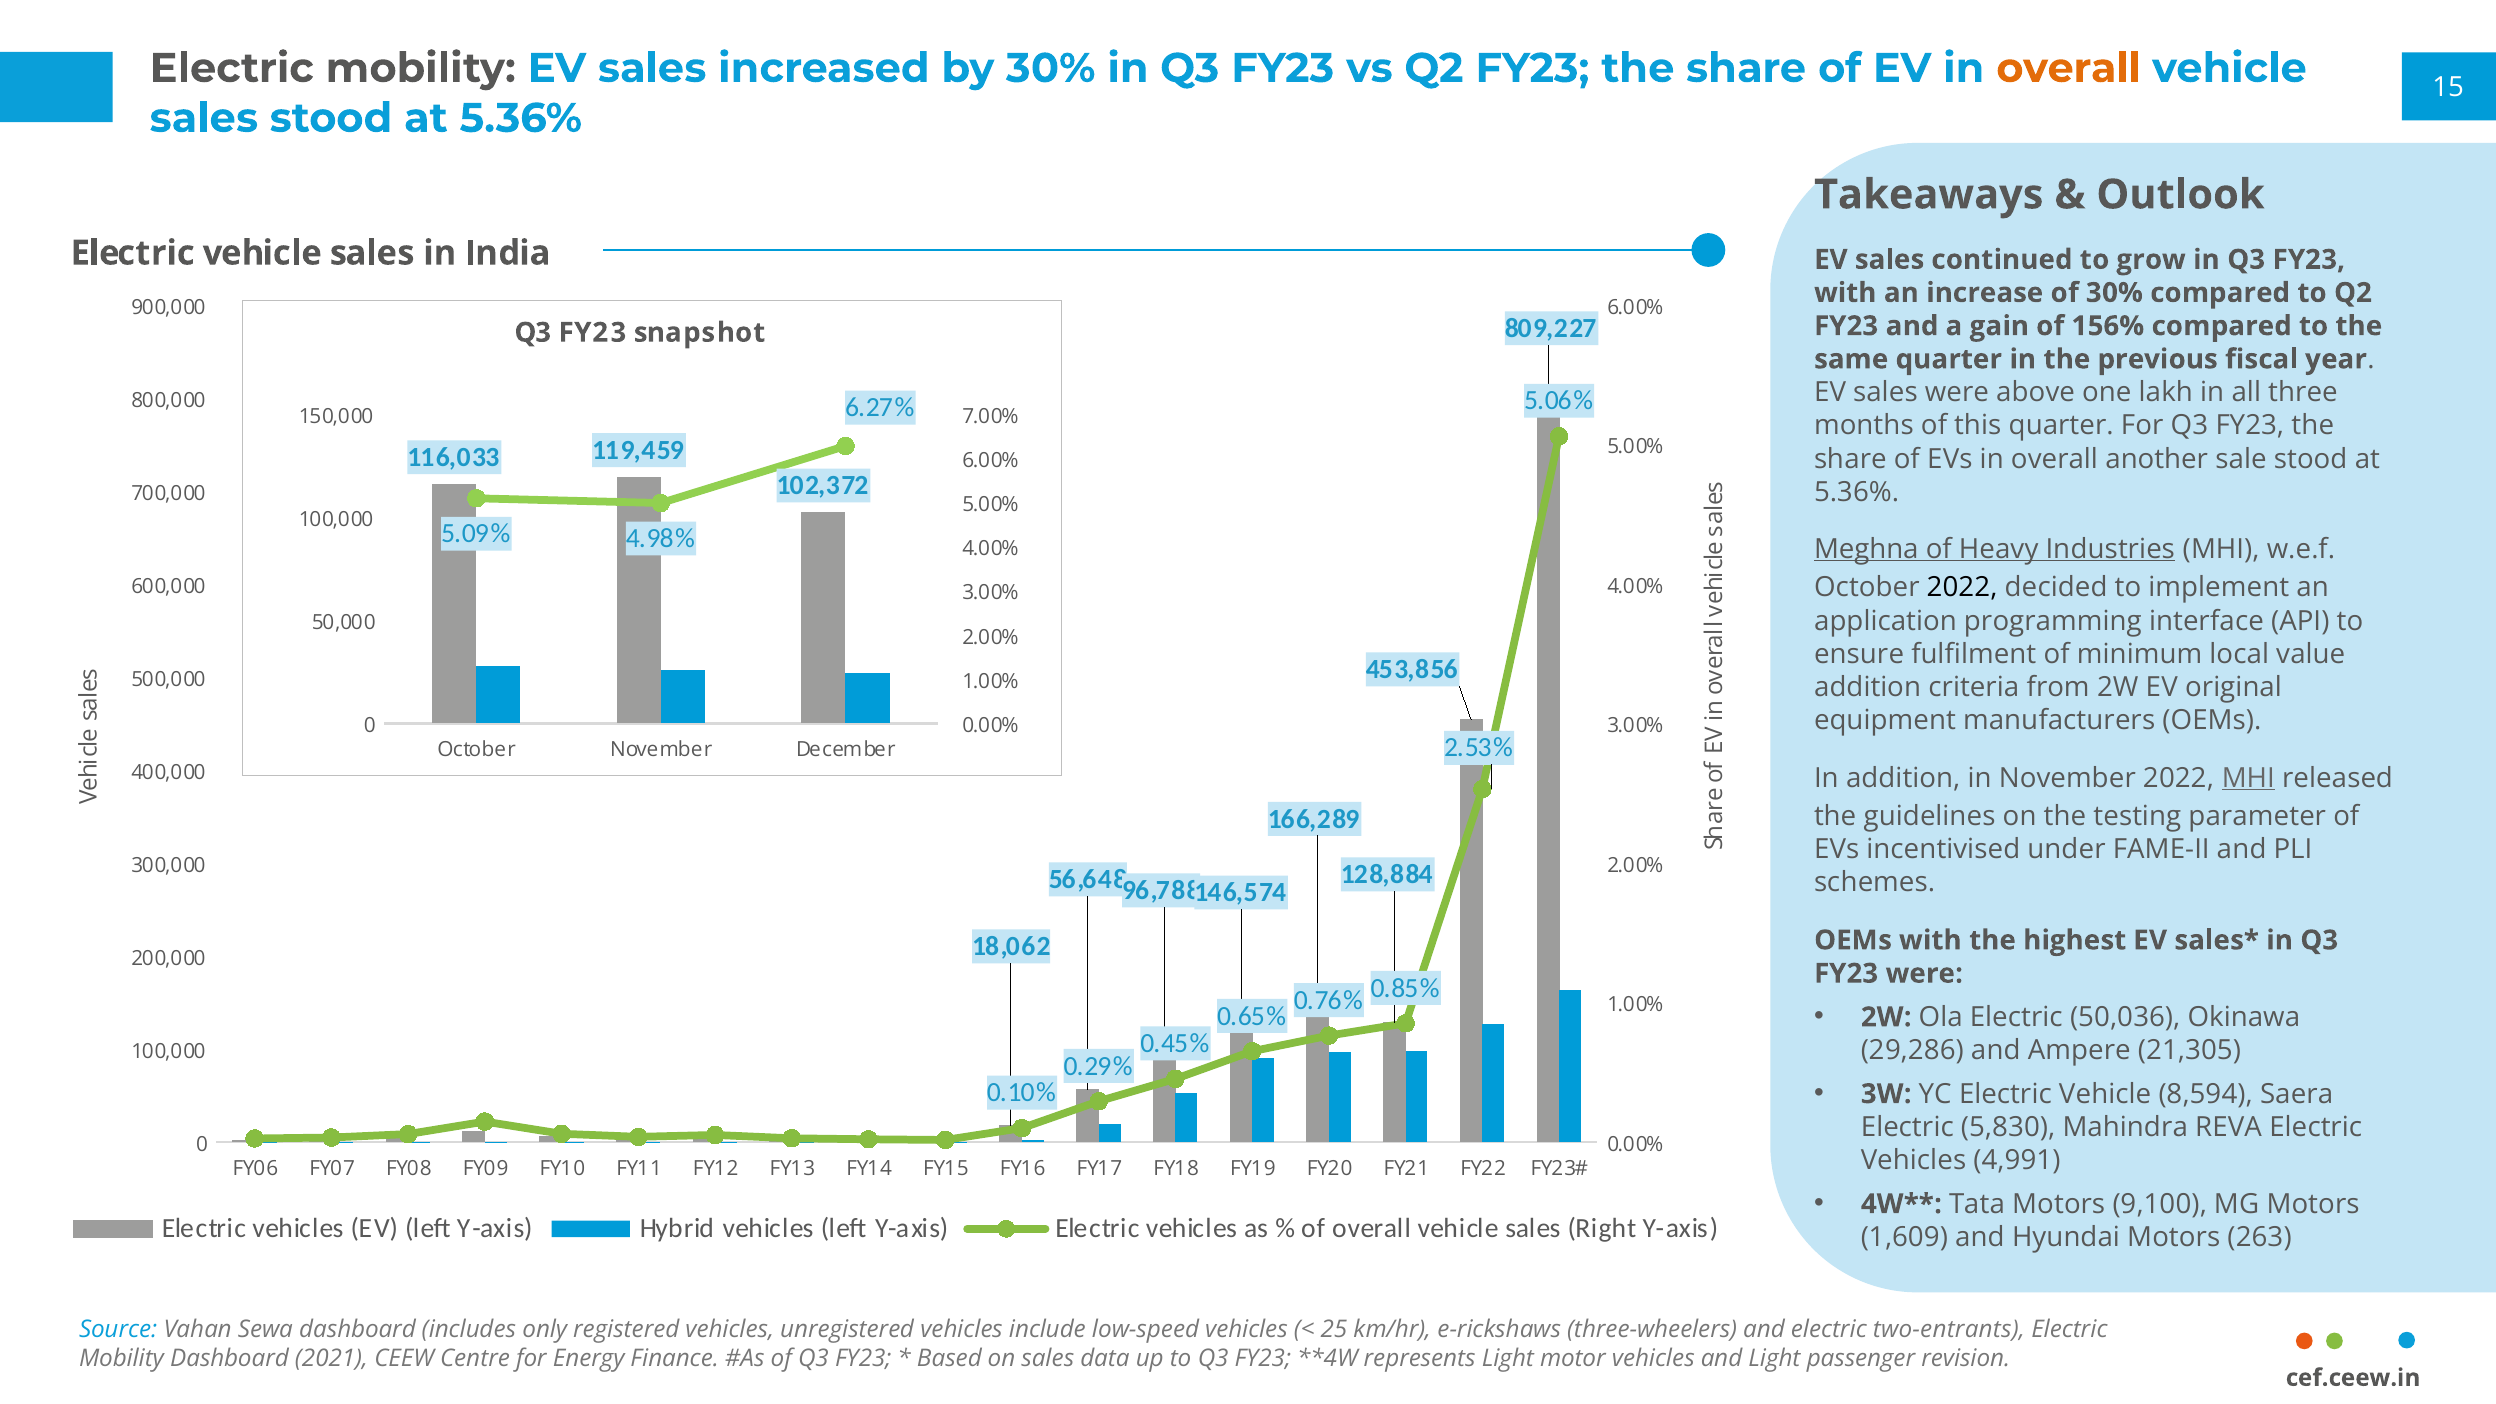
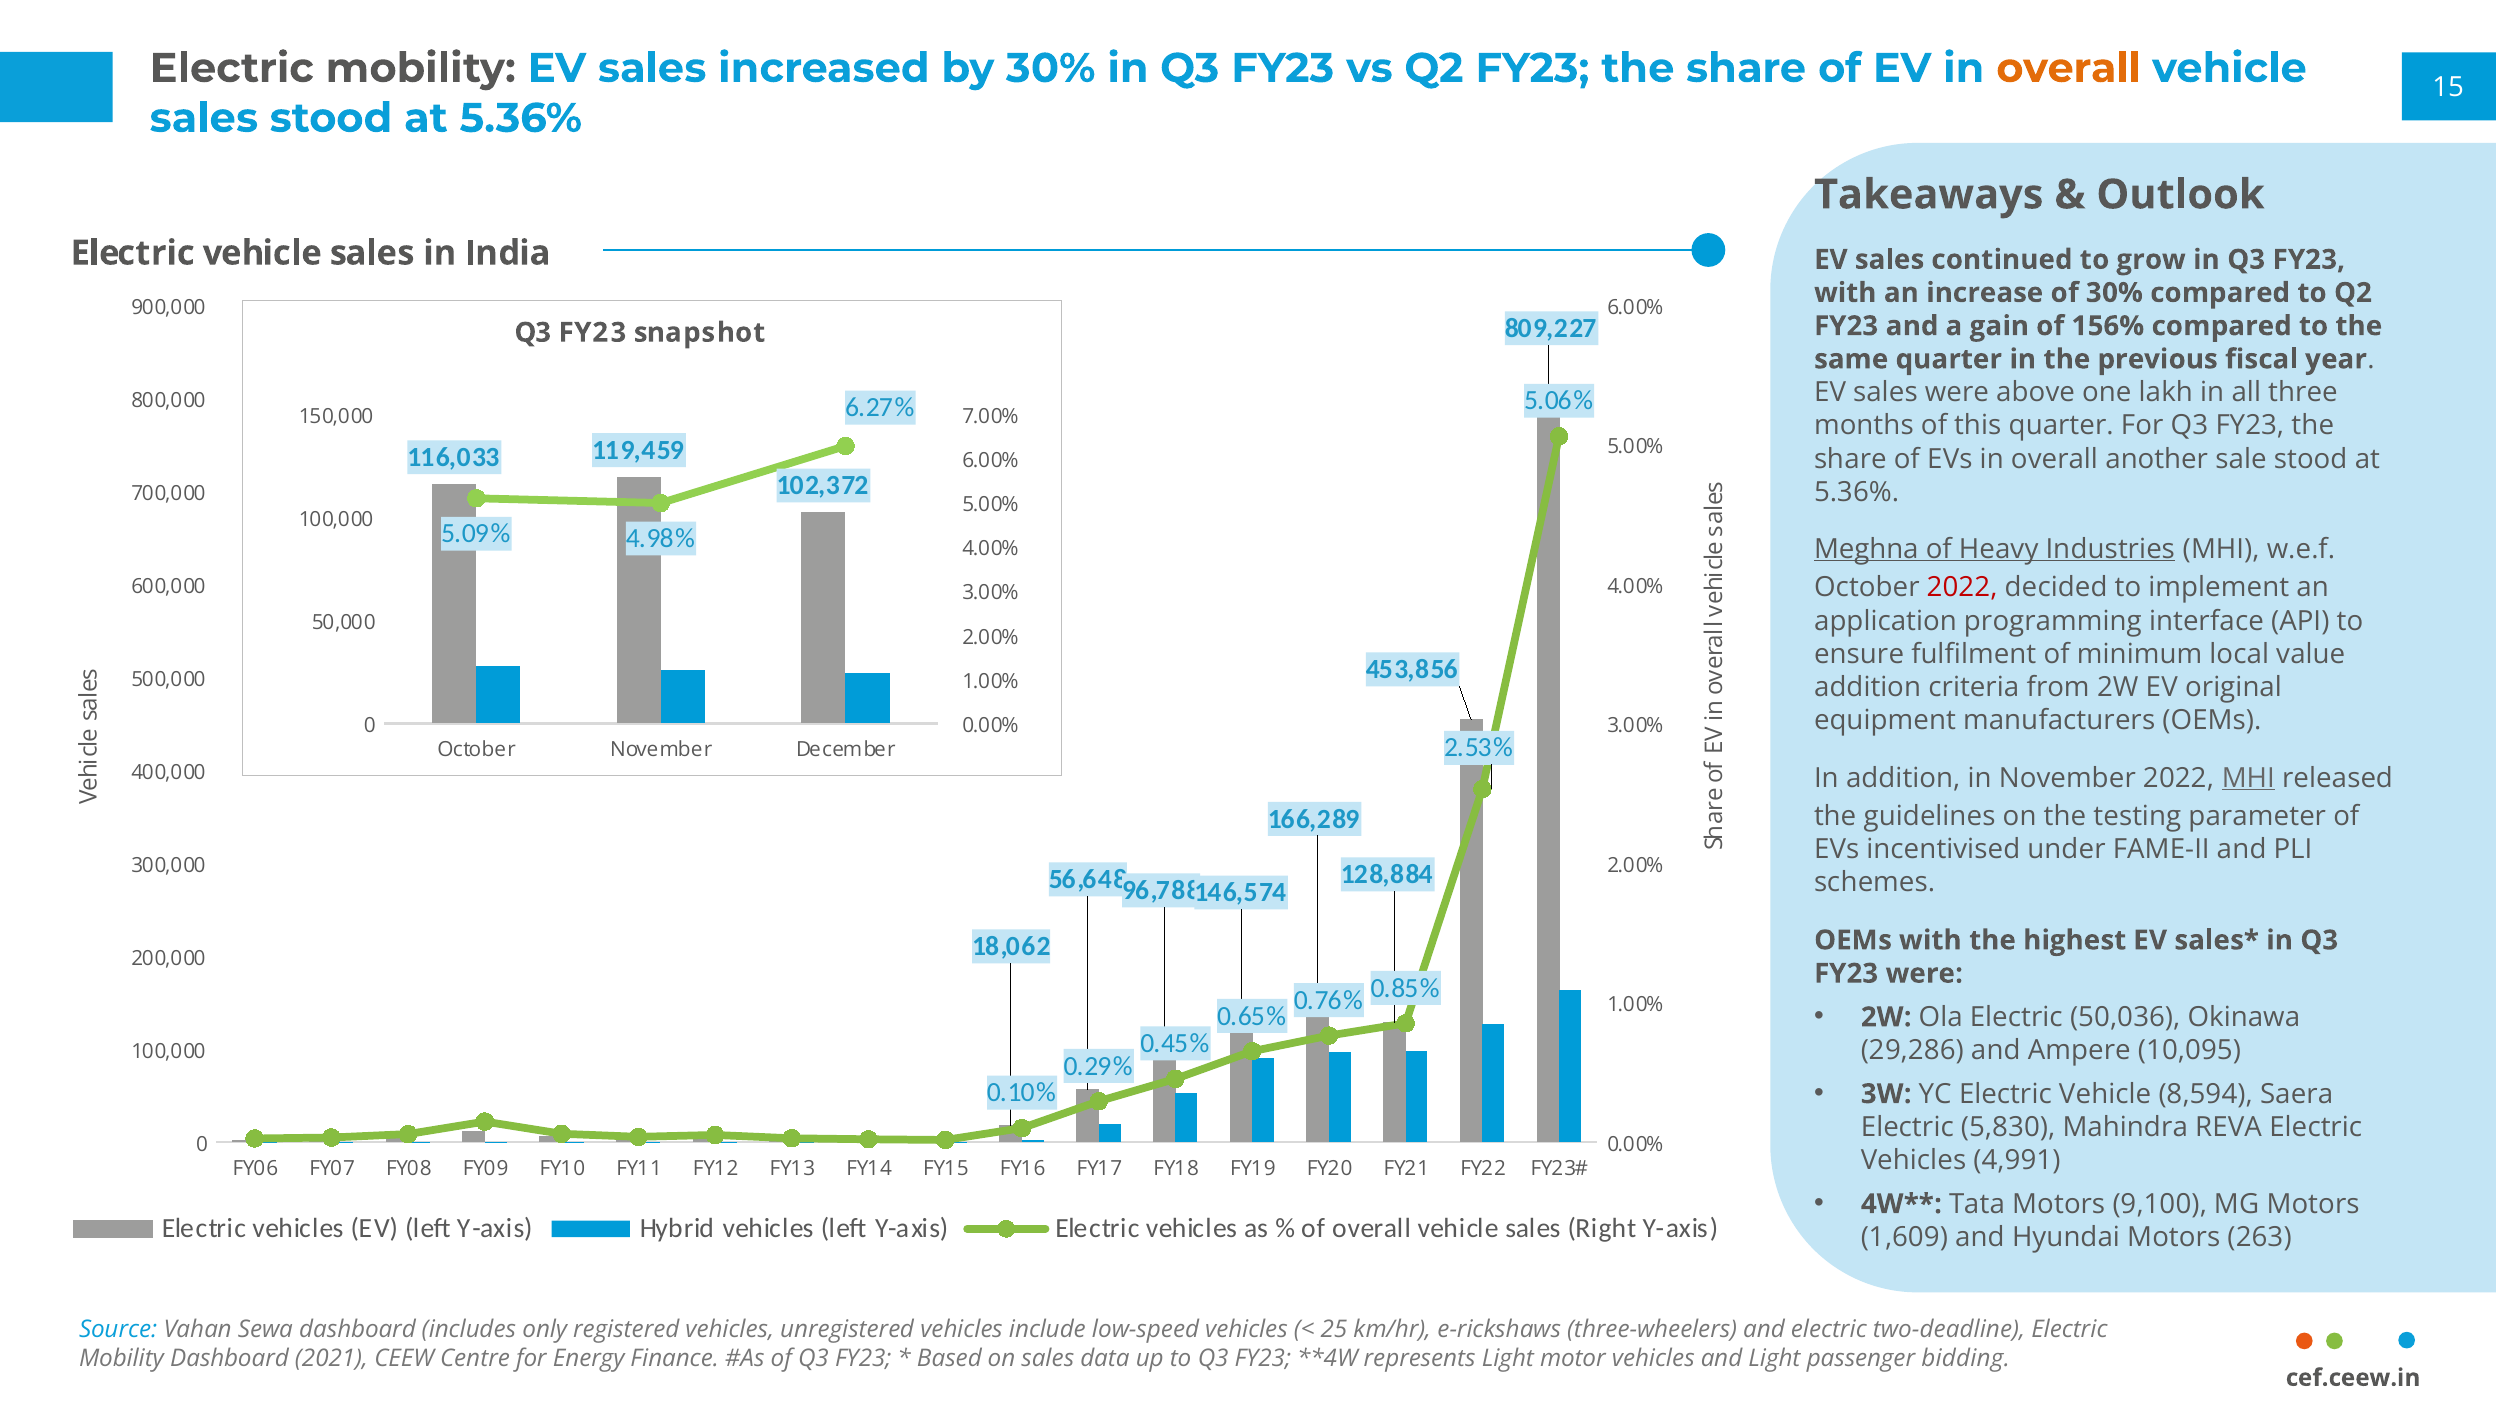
2022 at (1962, 588) colour: black -> red
21,305: 21,305 -> 10,095
two-entrants: two-entrants -> two-deadline
revision: revision -> bidding
